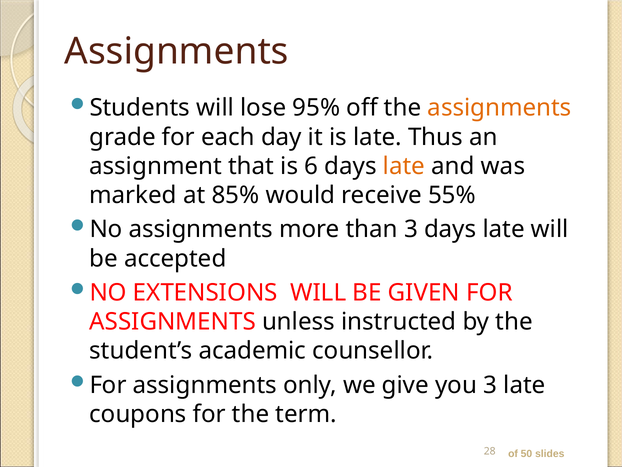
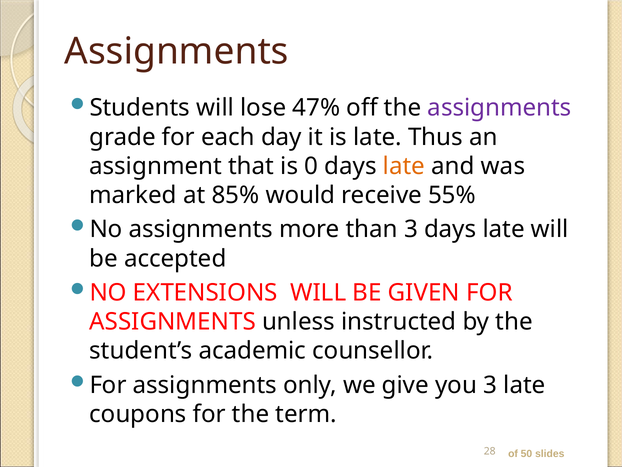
95%: 95% -> 47%
assignments at (500, 108) colour: orange -> purple
6: 6 -> 0
